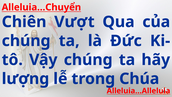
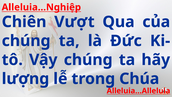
Alleluia…Chuyển: Alleluia…Chuyển -> Alleluia…Nghiệp
